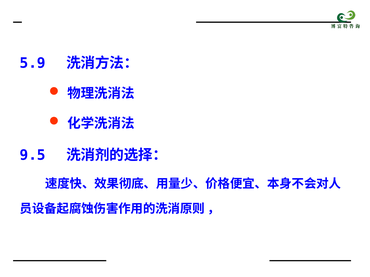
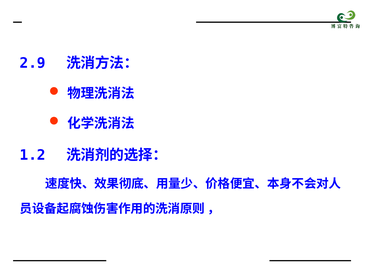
5.9: 5.9 -> 2.9
9.5: 9.5 -> 1.2
